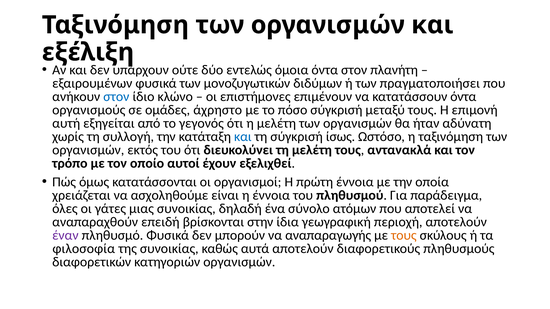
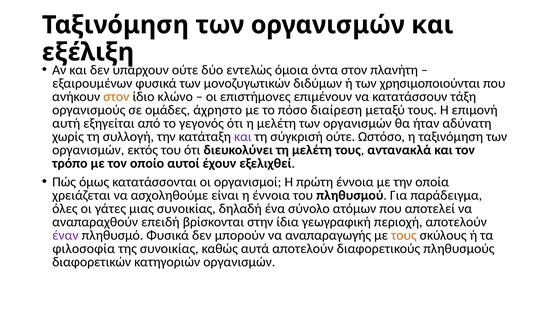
πραγματοποιήσει: πραγματοποιήσει -> χρησιμοποιούνται
στον at (116, 97) colour: blue -> orange
κατατάσσουν όντα: όντα -> τάξη
πόσο σύγκρισή: σύγκρισή -> διαίρεση
και at (243, 137) colour: blue -> purple
σύγκρισή ίσως: ίσως -> ούτε
